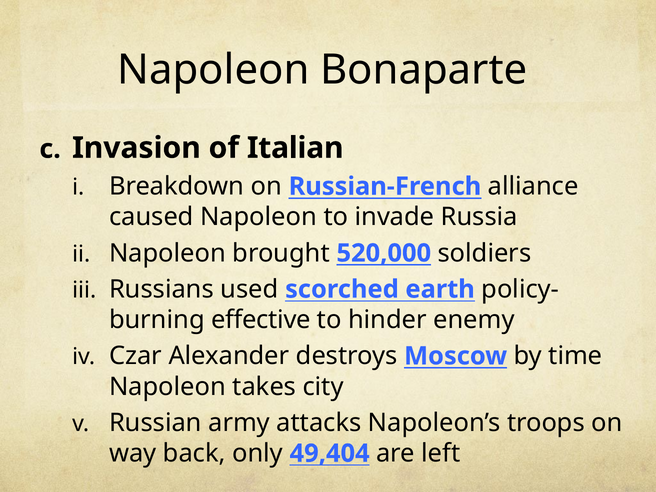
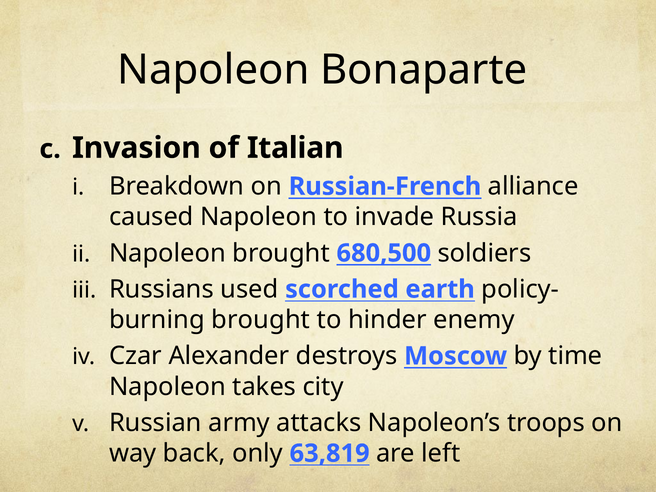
520,000: 520,000 -> 680,500
burning effective: effective -> brought
49,404: 49,404 -> 63,819
